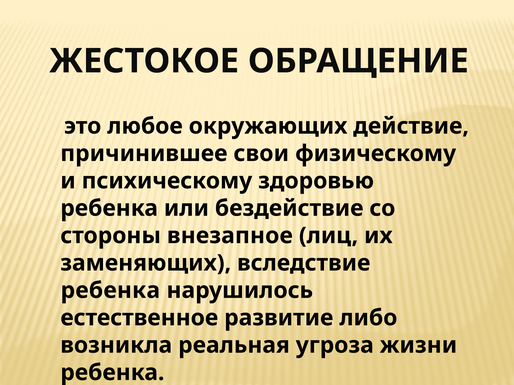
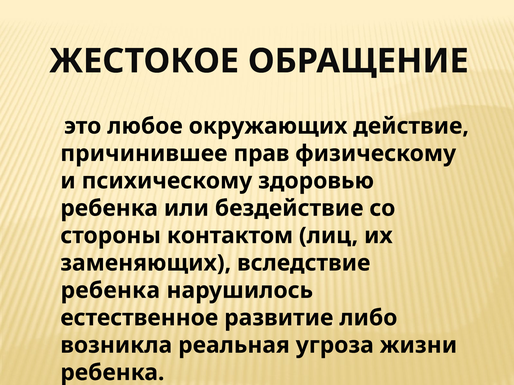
свои: свои -> прав
внезапное: внезапное -> контактом
